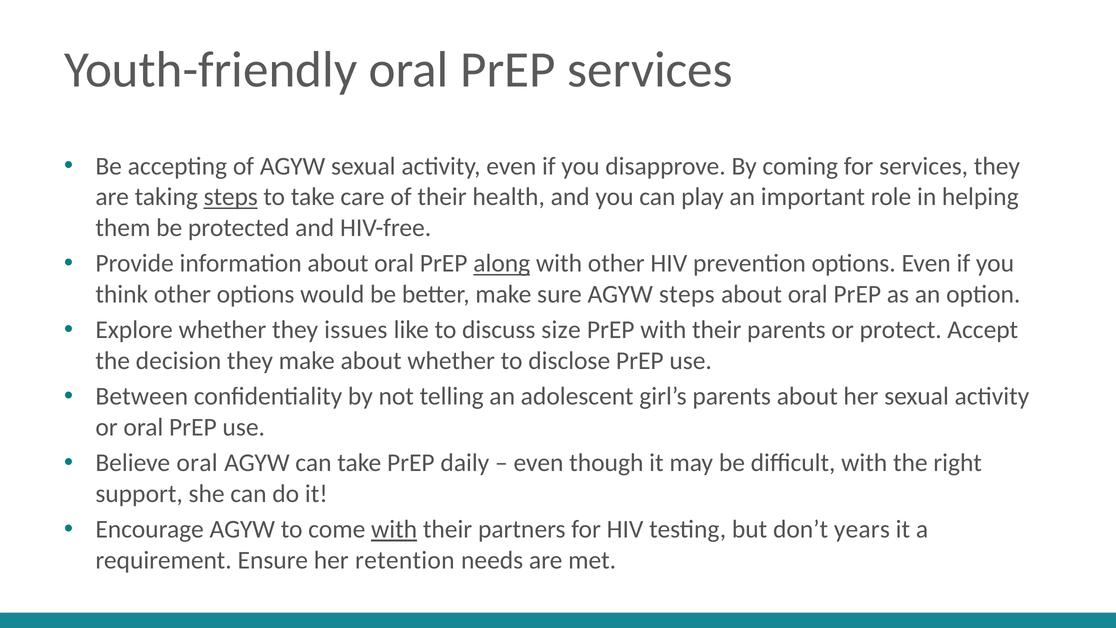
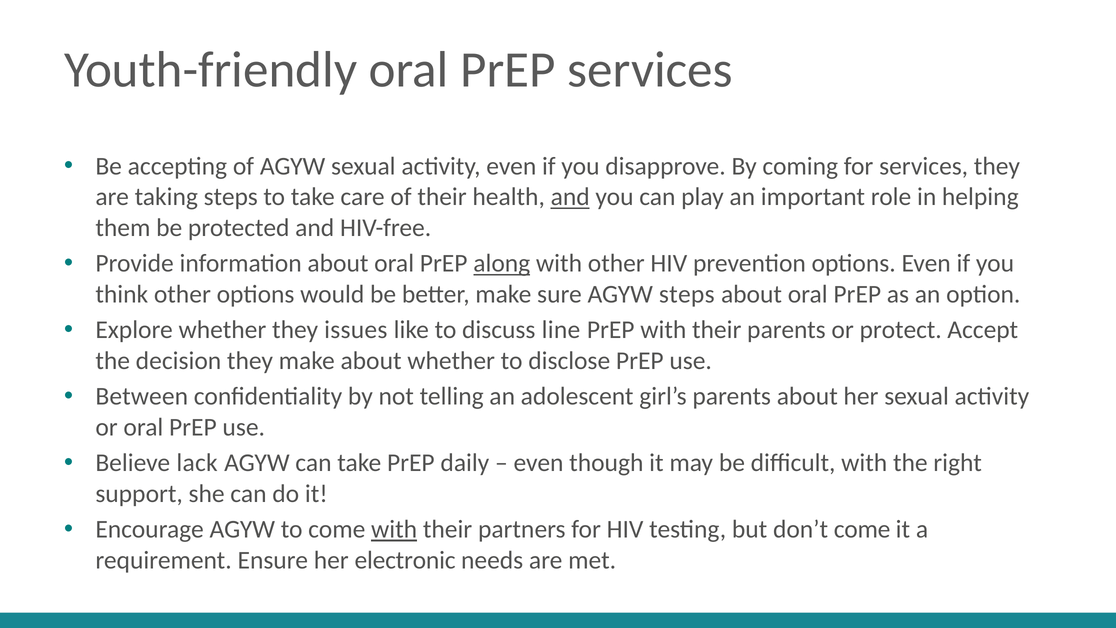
steps at (231, 197) underline: present -> none
and at (570, 197) underline: none -> present
size: size -> line
Believe oral: oral -> lack
don’t years: years -> come
retention: retention -> electronic
